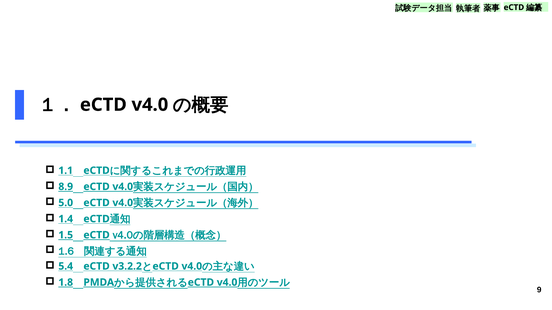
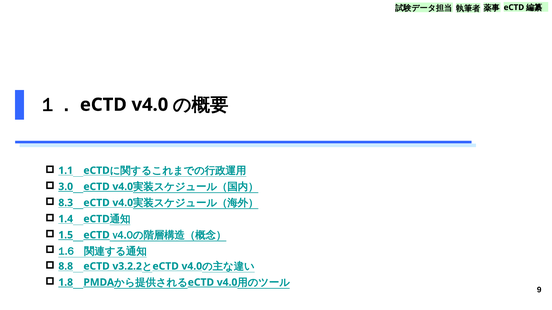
8.9: 8.9 -> 3.0
5.0: 5.0 -> 8.3
5.4: 5.4 -> 8.8
